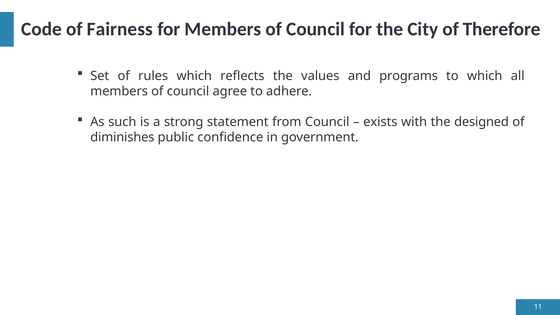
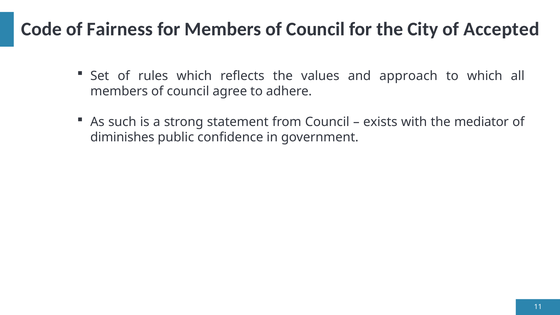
Therefore: Therefore -> Accepted
programs: programs -> approach
designed: designed -> mediator
